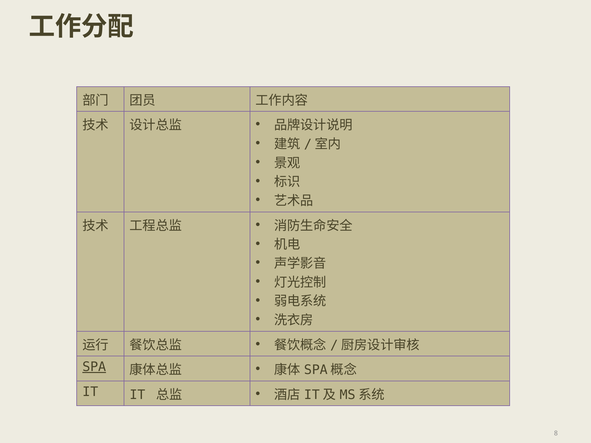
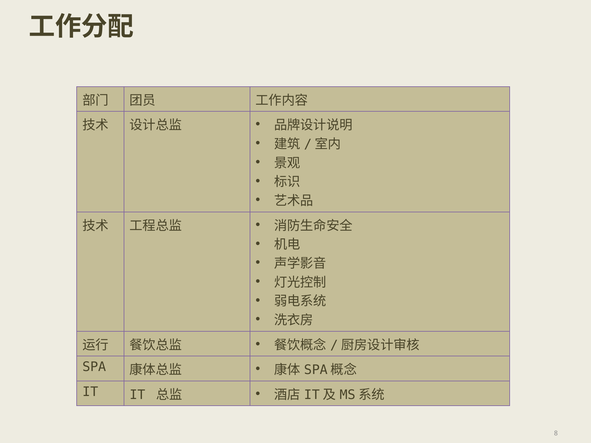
SPA underline: present -> none
